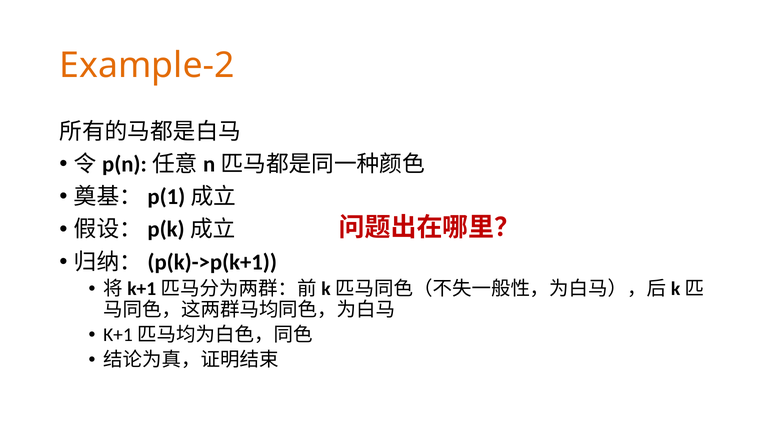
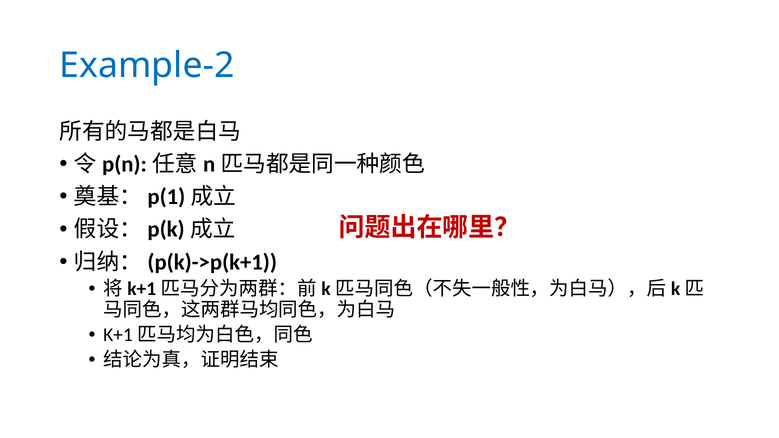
Example-2 colour: orange -> blue
